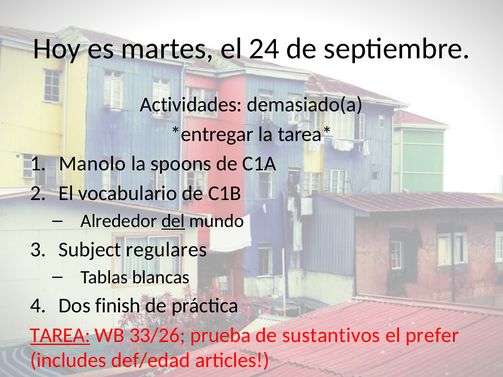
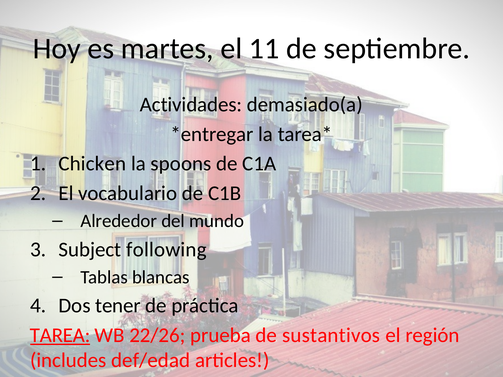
24: 24 -> 11
Manolo: Manolo -> Chicken
del underline: present -> none
regulares: regulares -> following
finish: finish -> tener
33/26: 33/26 -> 22/26
prefer: prefer -> región
